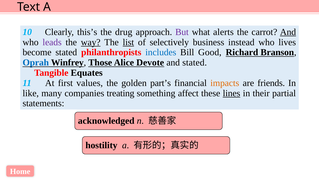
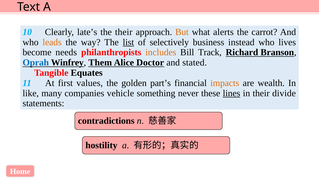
this’s: this’s -> late’s
the drug: drug -> their
But colour: purple -> orange
And at (288, 32) underline: present -> none
leads colour: purple -> orange
way underline: present -> none
become stated: stated -> needs
includes colour: blue -> orange
Good: Good -> Track
Those: Those -> Them
Devote: Devote -> Doctor
friends: friends -> wealth
treating: treating -> vehicle
affect: affect -> never
partial: partial -> divide
acknowledged: acknowledged -> contradictions
